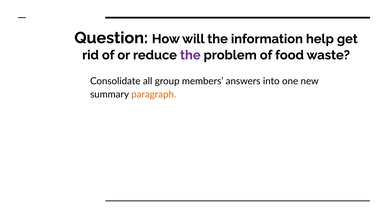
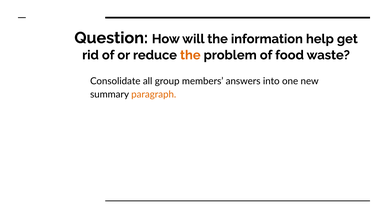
the at (190, 55) colour: purple -> orange
